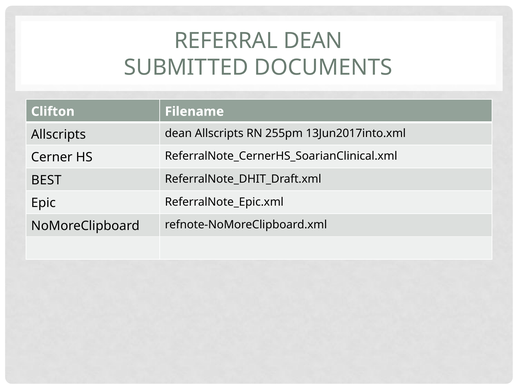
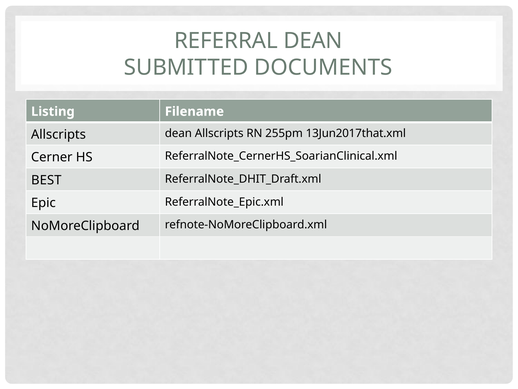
Clifton: Clifton -> Listing
13Jun2017into.xml: 13Jun2017into.xml -> 13Jun2017that.xml
